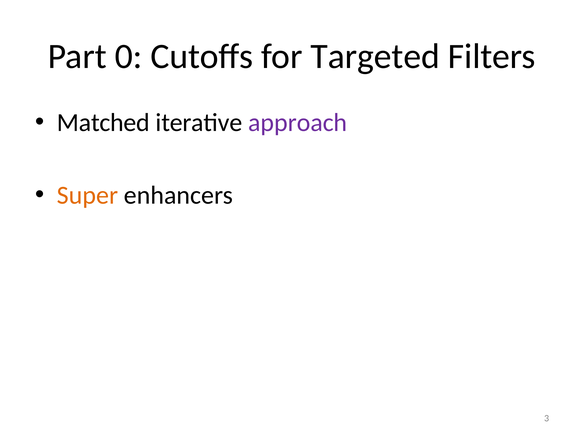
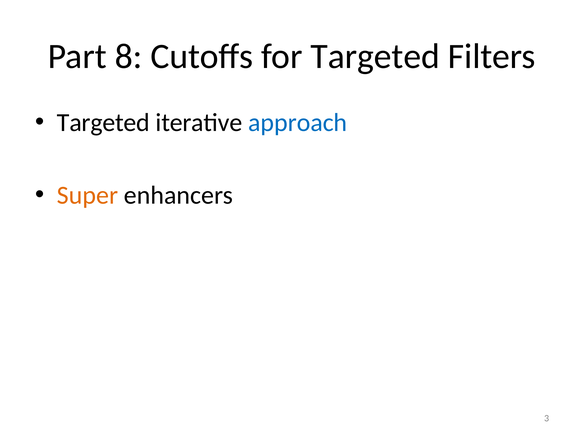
0: 0 -> 8
Matched at (103, 123): Matched -> Targeted
approach colour: purple -> blue
